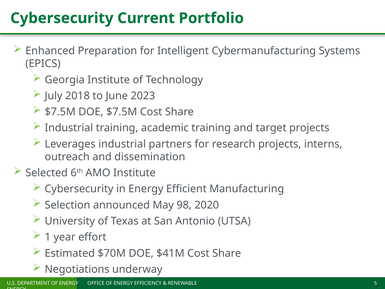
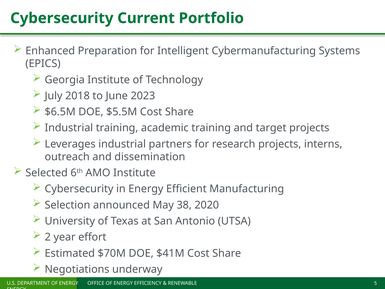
$7.5M at (60, 112): $7.5M -> $6.5M
DOE $7.5M: $7.5M -> $5.5M
98: 98 -> 38
1: 1 -> 2
